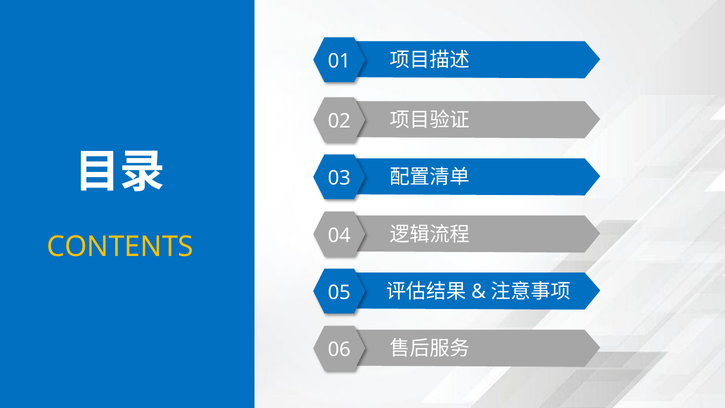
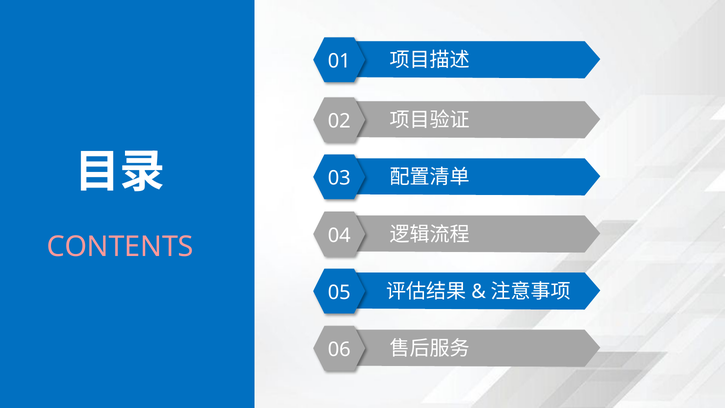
CONTENTS colour: yellow -> pink
